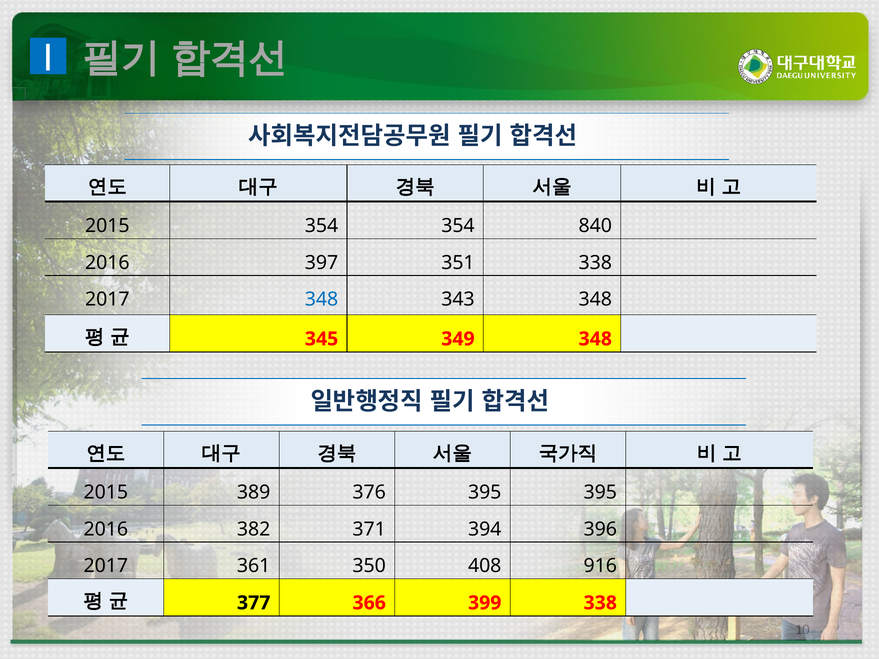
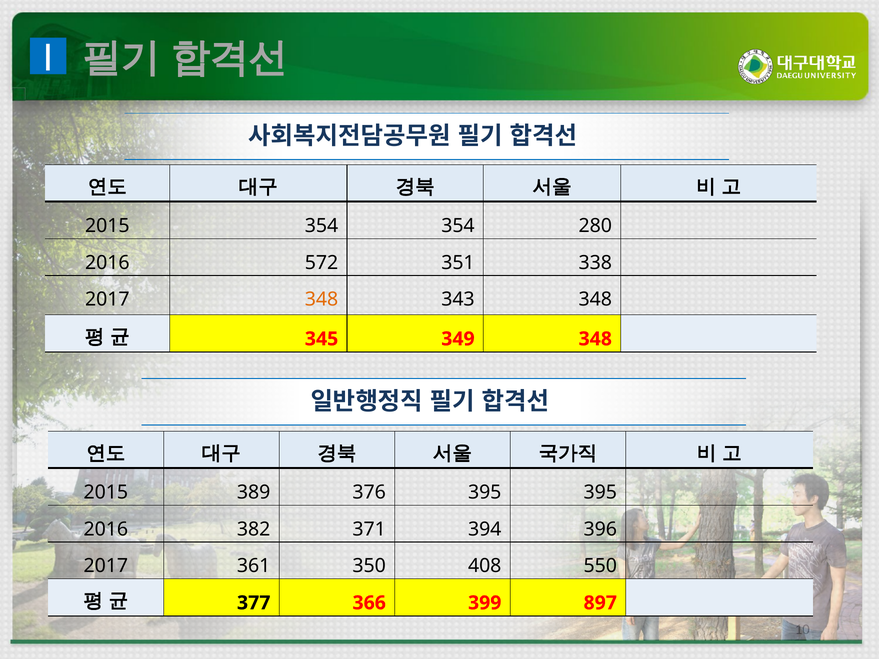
840: 840 -> 280
397: 397 -> 572
348 at (322, 300) colour: blue -> orange
916: 916 -> 550
399 338: 338 -> 897
